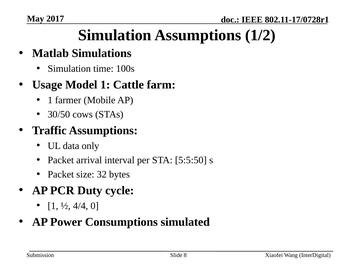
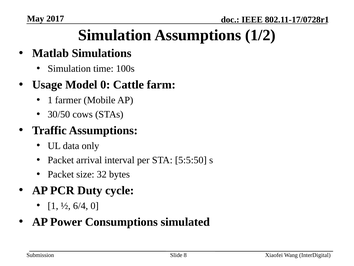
Model 1: 1 -> 0
4/4: 4/4 -> 6/4
